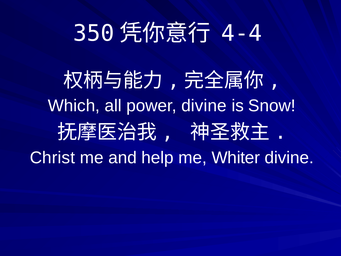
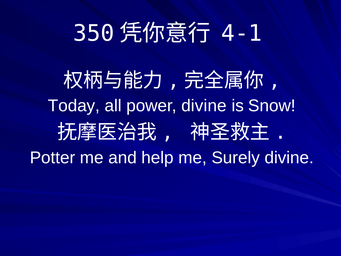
4-4: 4-4 -> 4-1
Which: Which -> Today
Christ: Christ -> Potter
Whiter: Whiter -> Surely
